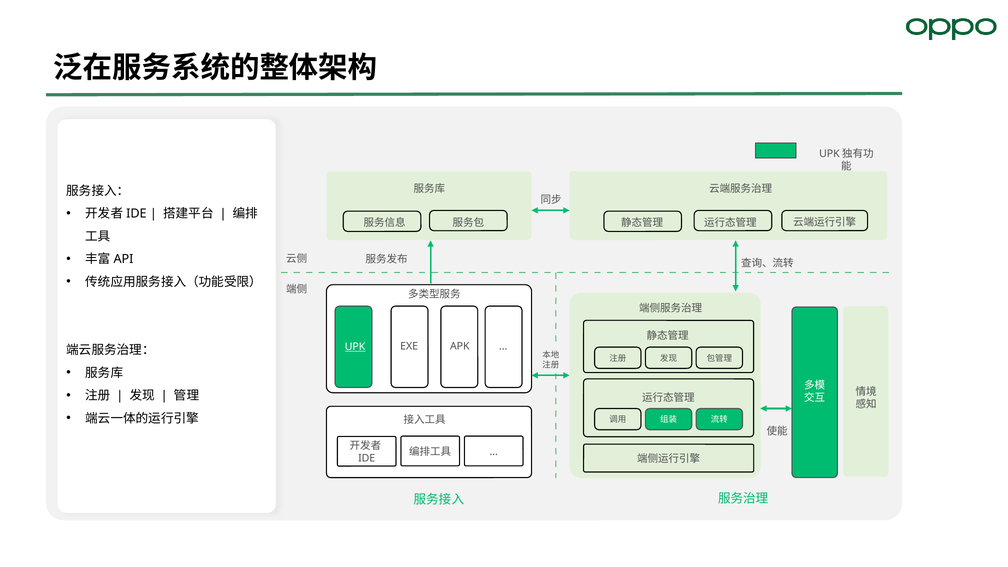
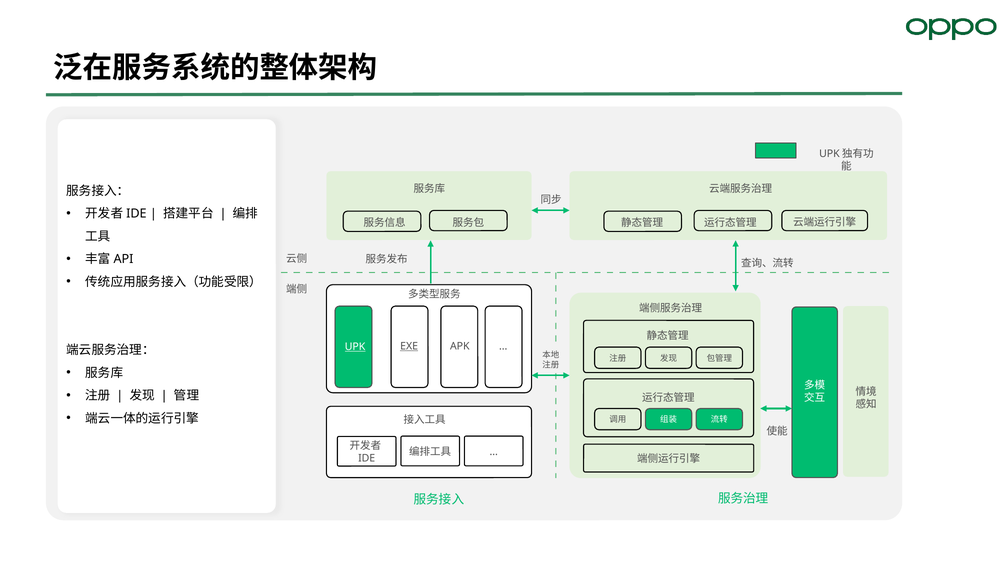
EXE underline: none -> present
